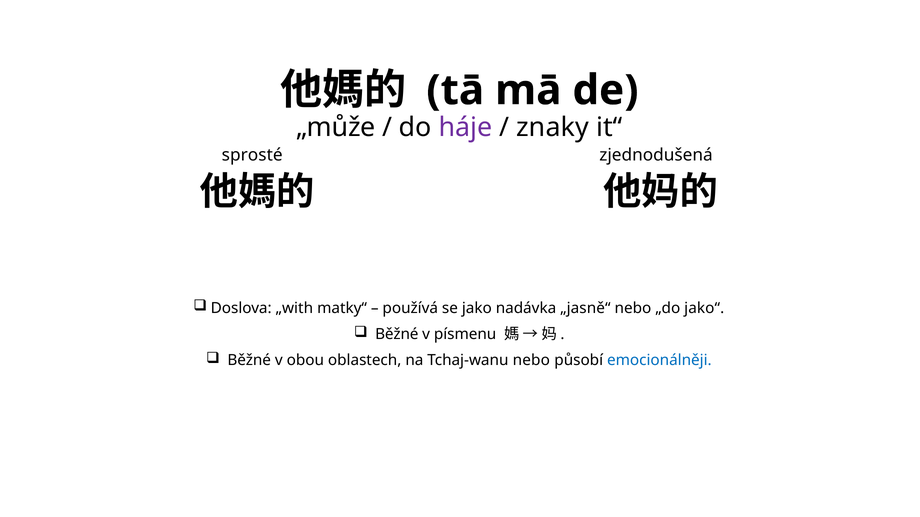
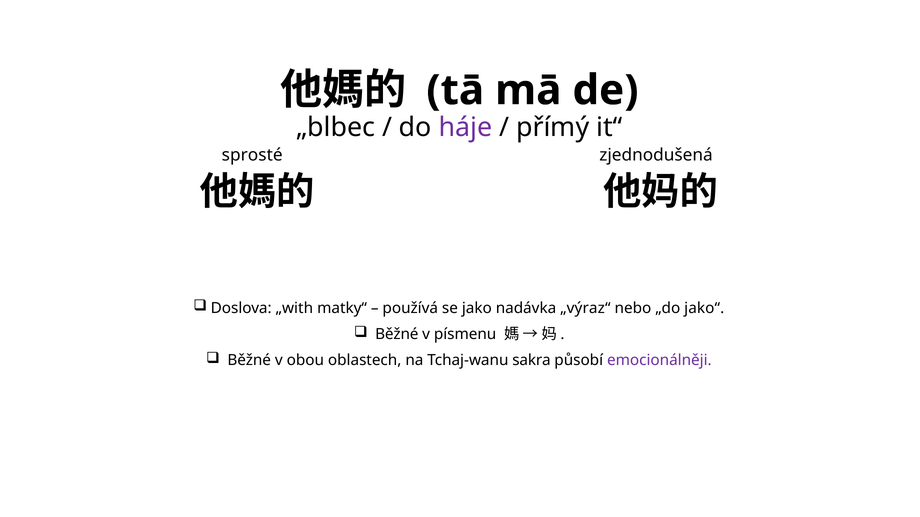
„může: „může -> „blbec
znaky: znaky -> přímý
„jasně“: „jasně“ -> „výraz“
Tchaj-wanu nebo: nebo -> sakra
emocionálněji colour: blue -> purple
